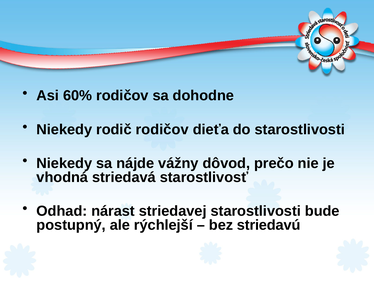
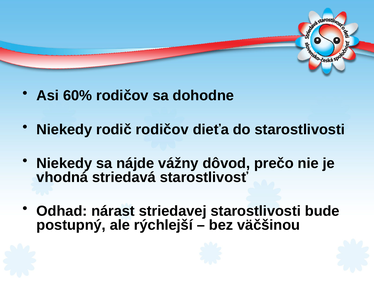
striedavú: striedavú -> väčšinou
